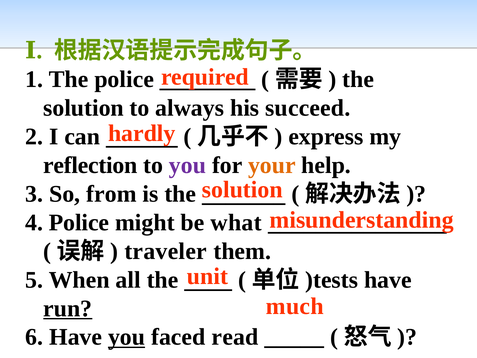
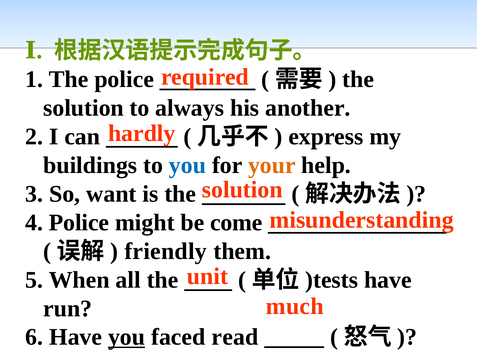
succeed: succeed -> another
reflection: reflection -> buildings
you at (188, 165) colour: purple -> blue
from: from -> want
what: what -> come
traveler: traveler -> friendly
run underline: present -> none
